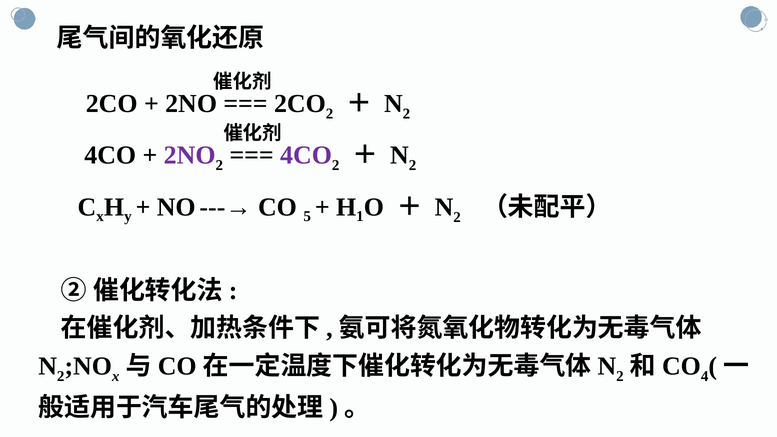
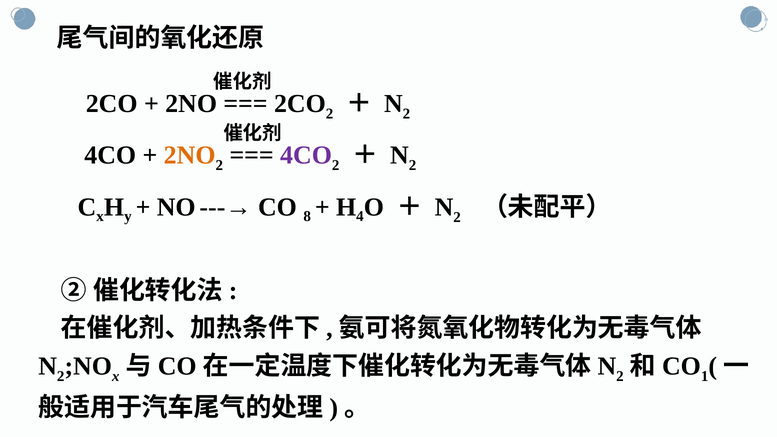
2NO at (190, 155) colour: purple -> orange
5: 5 -> 8
1: 1 -> 4
4: 4 -> 1
